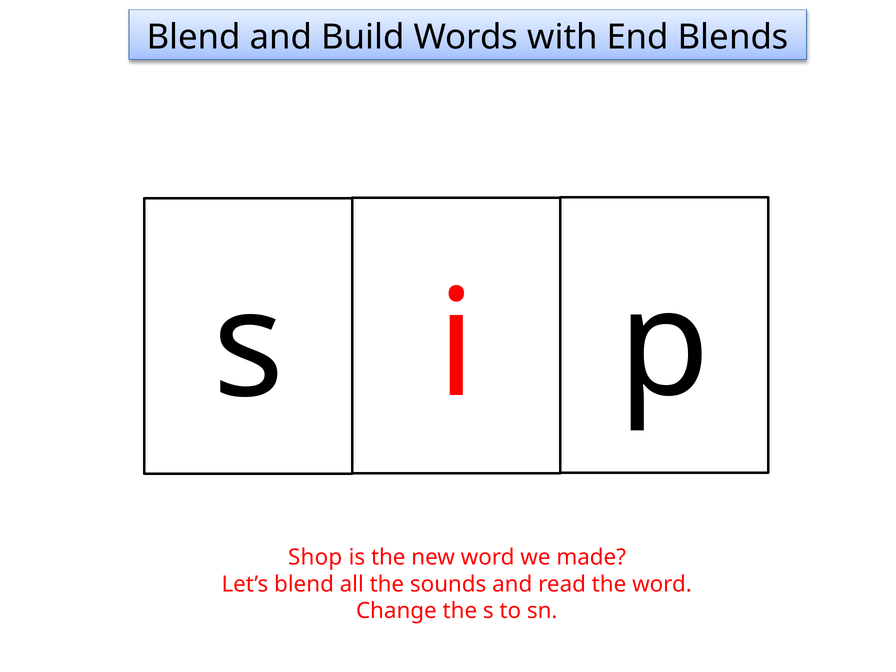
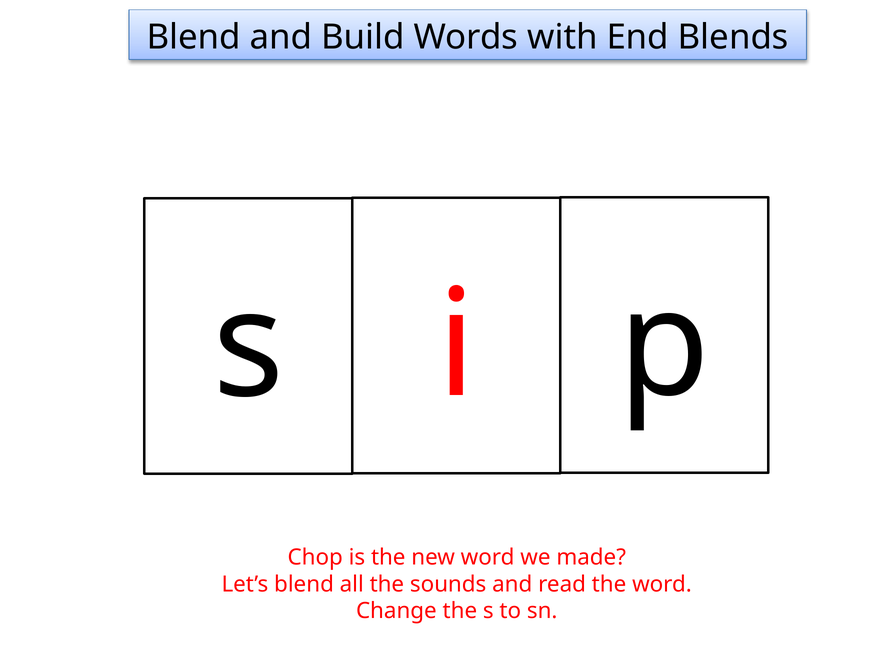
Shop: Shop -> Chop
